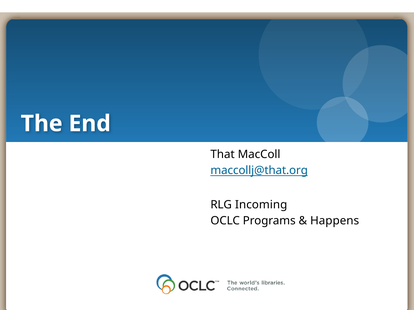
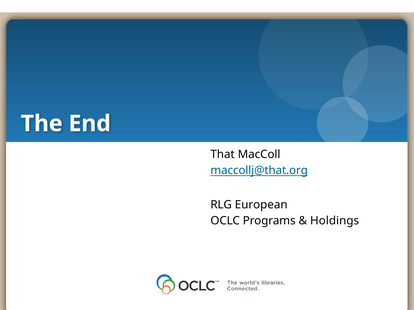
Incoming: Incoming -> European
Happens: Happens -> Holdings
